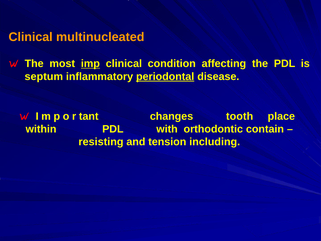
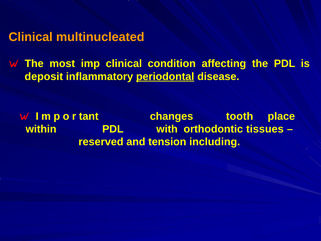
imp underline: present -> none
septum: septum -> deposit
contain: contain -> tissues
resisting: resisting -> reserved
